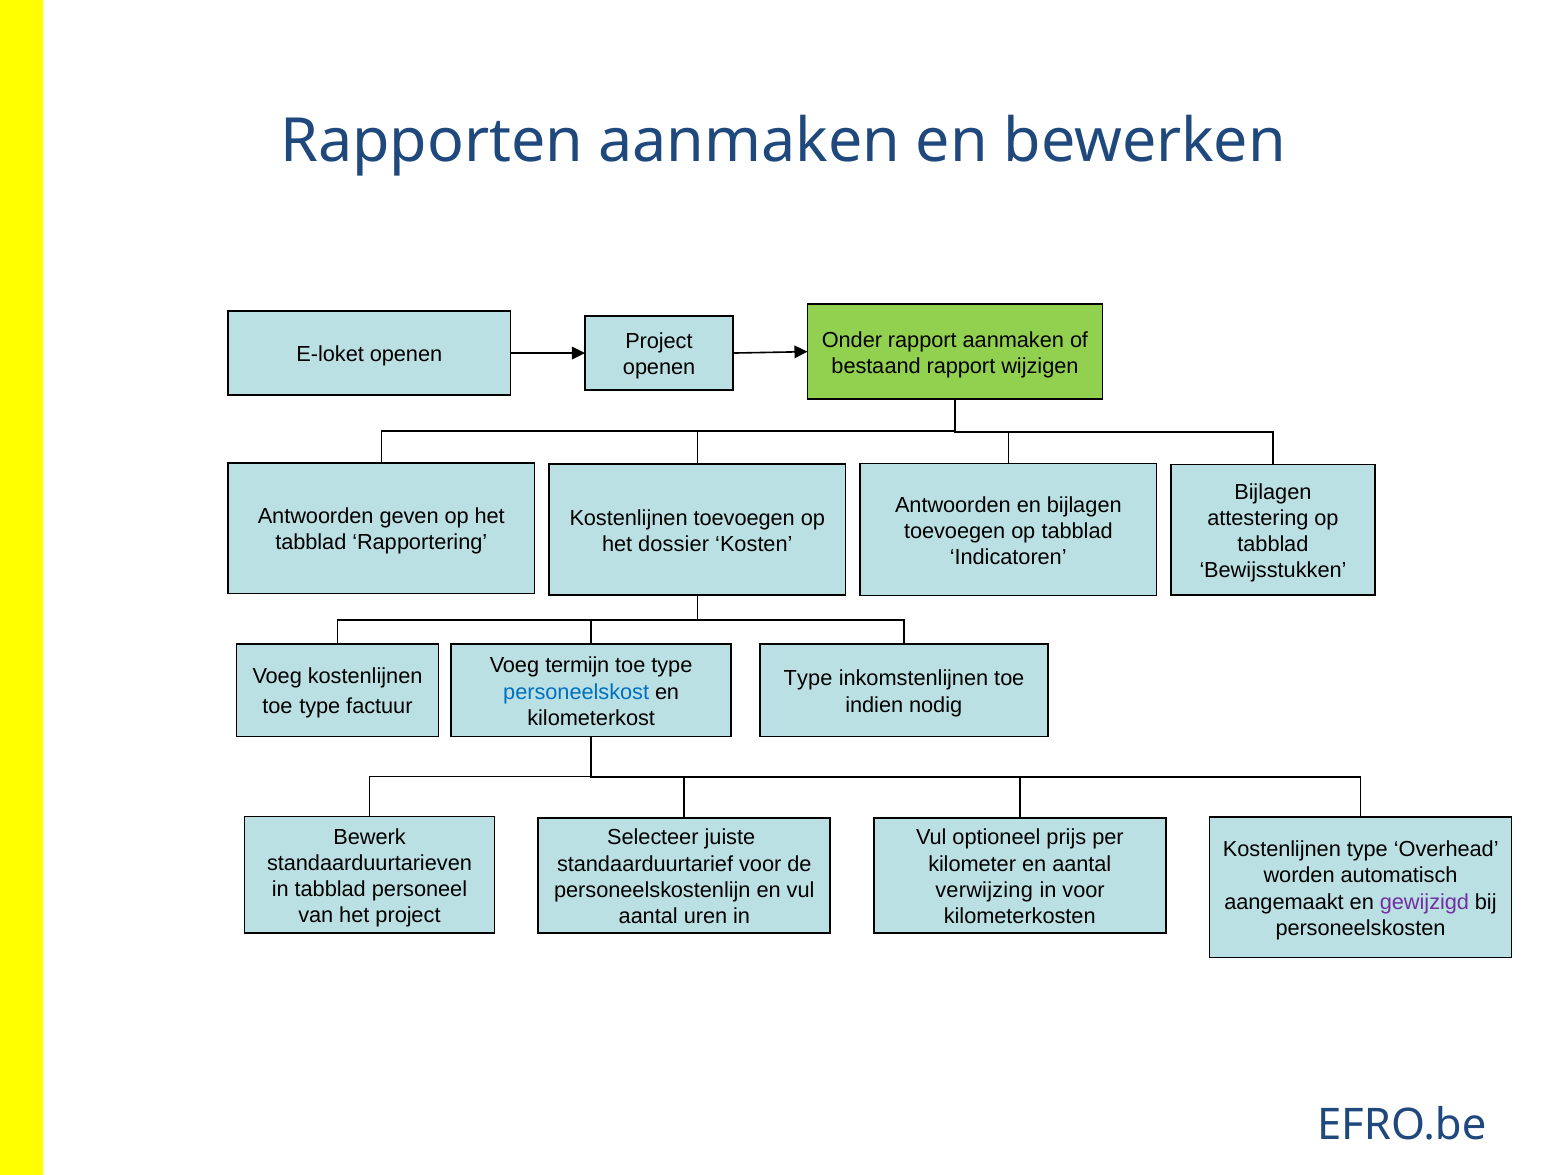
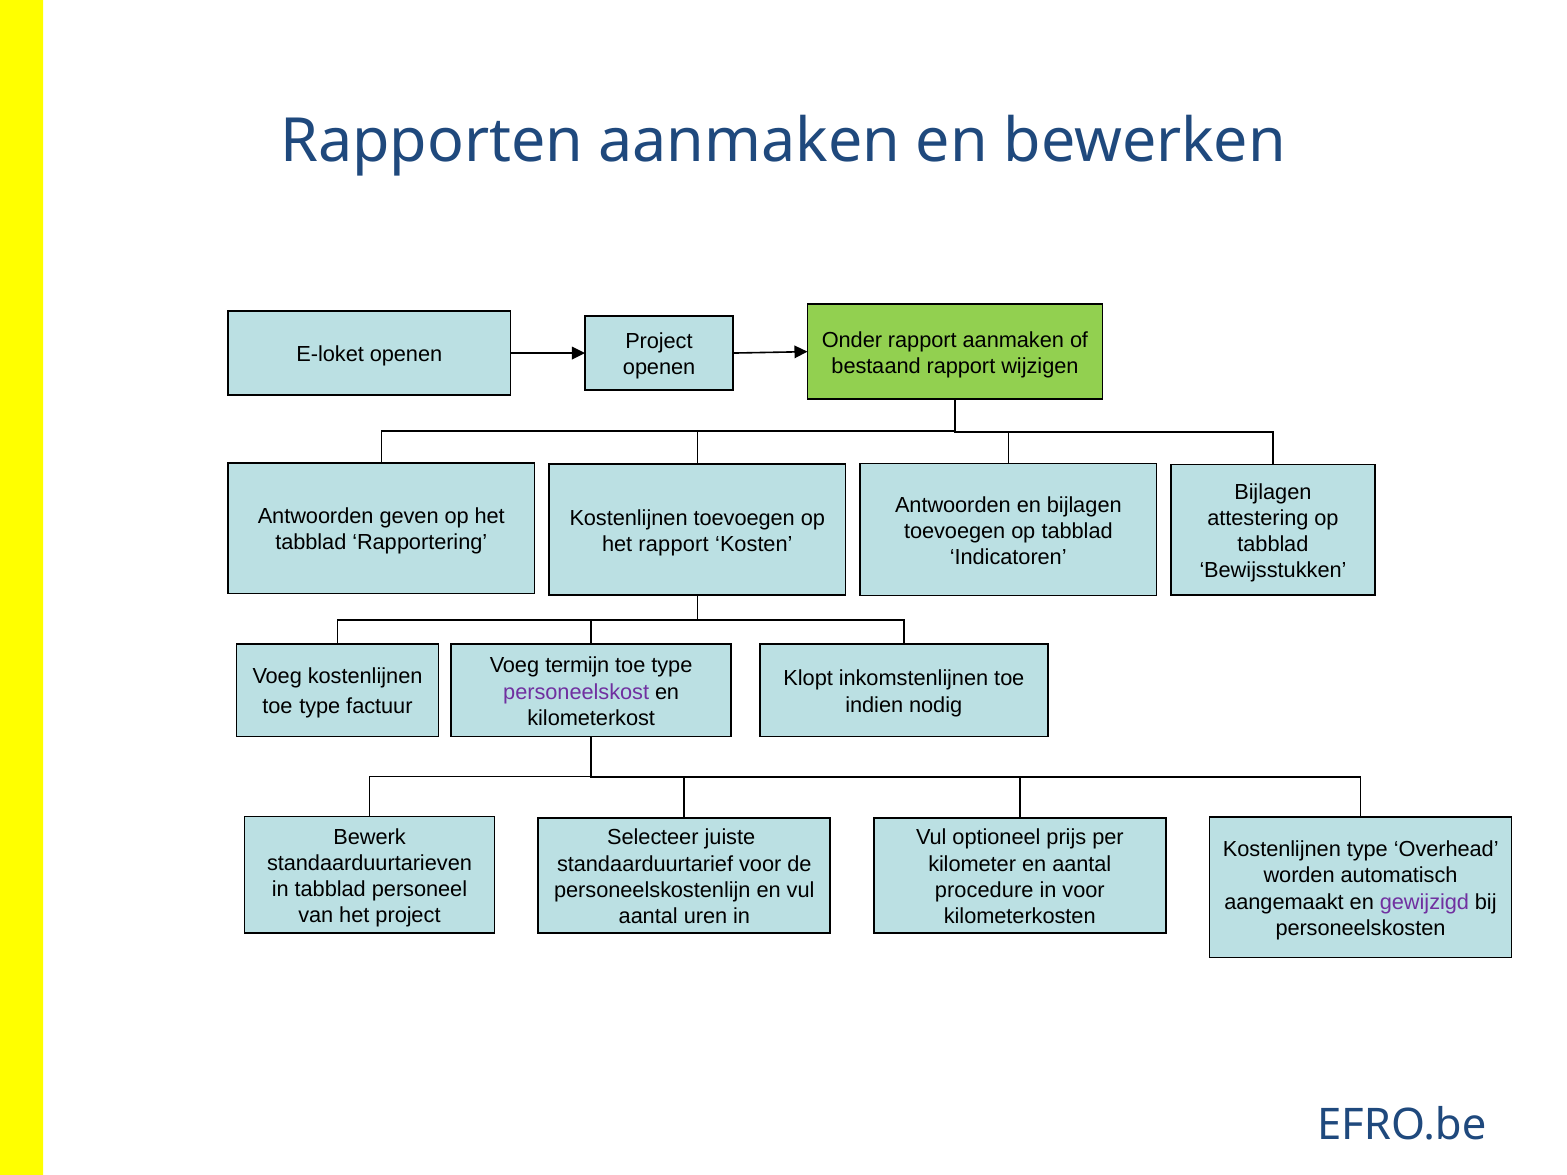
het dossier: dossier -> rapport
Type at (808, 679): Type -> Klopt
personeelskost colour: blue -> purple
verwijzing: verwijzing -> procedure
